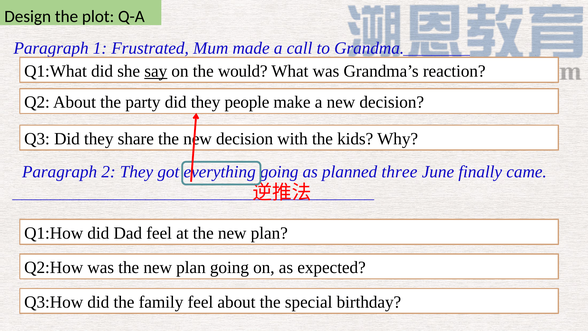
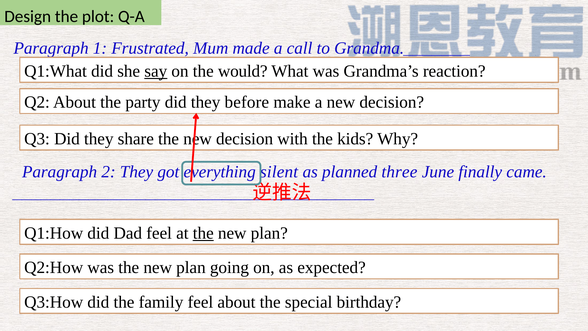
people: people -> before
going at (279, 172): going -> silent
the at (203, 233) underline: none -> present
